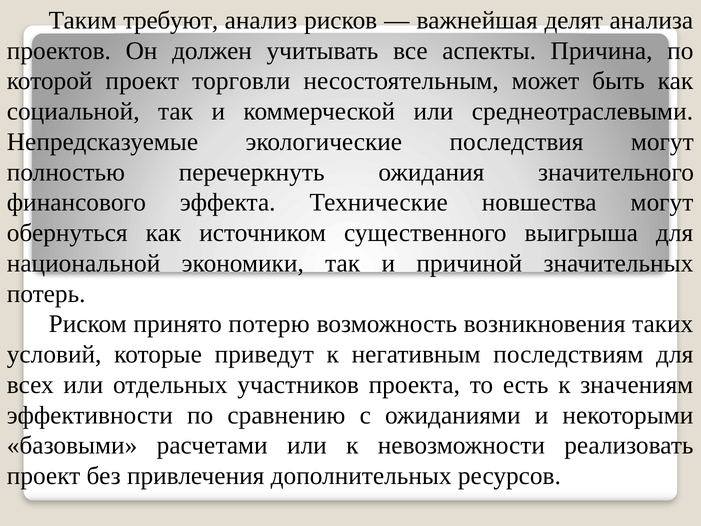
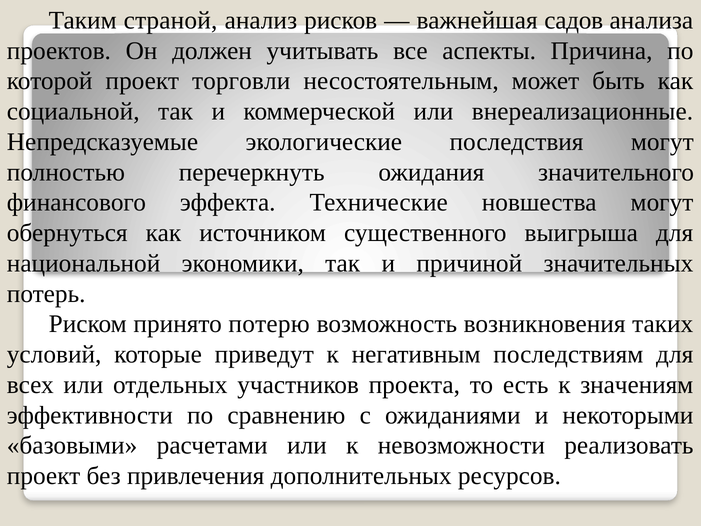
требуют: требуют -> страной
делят: делят -> садов
среднеотраслевыми: среднеотраслевыми -> внереализационные
